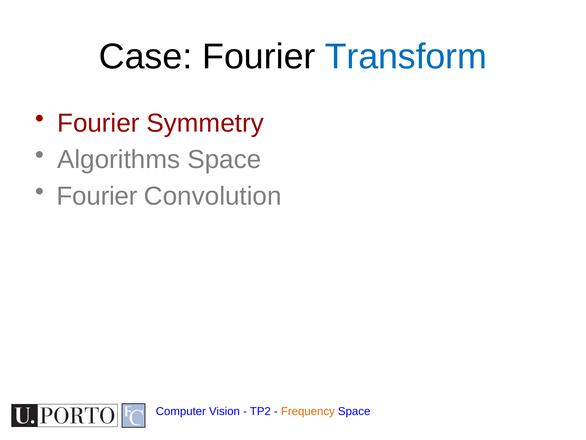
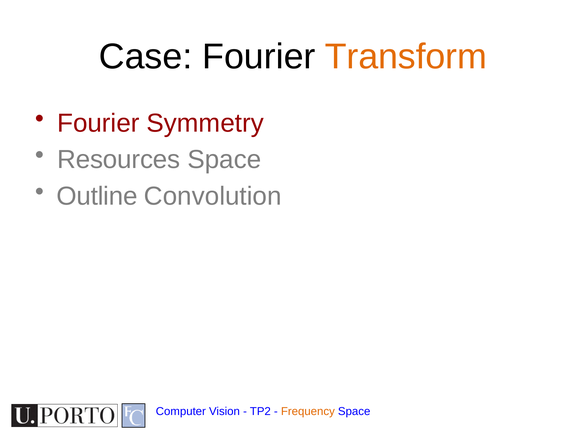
Transform colour: blue -> orange
Algorithms: Algorithms -> Resources
Fourier at (97, 196): Fourier -> Outline
